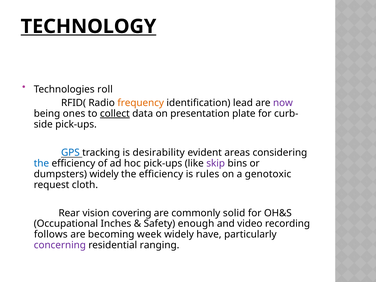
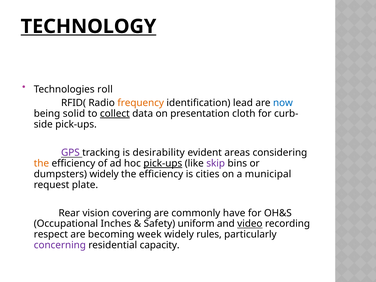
now colour: purple -> blue
ones: ones -> solid
plate: plate -> cloth
GPS colour: blue -> purple
the at (41, 163) colour: blue -> orange
pick-ups at (163, 163) underline: none -> present
rules: rules -> cities
genotoxic: genotoxic -> municipal
cloth: cloth -> plate
solid: solid -> have
enough: enough -> uniform
video underline: none -> present
follows: follows -> respect
have: have -> rules
ranging: ranging -> capacity
